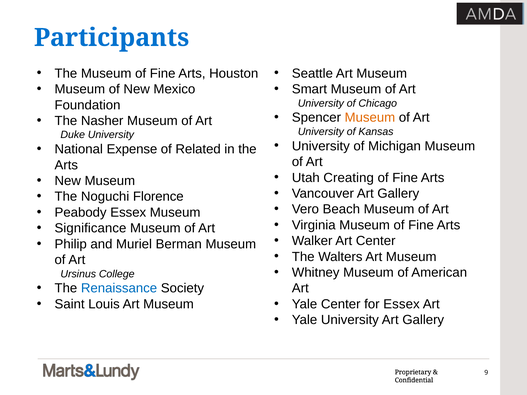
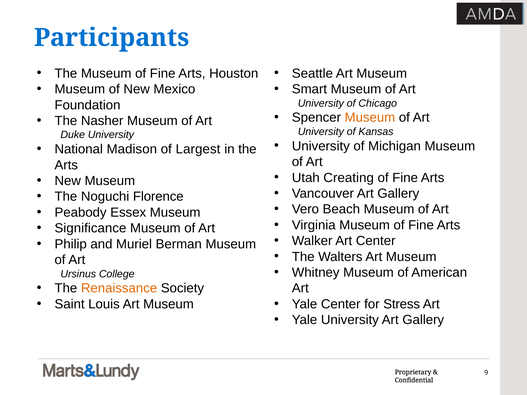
Expense: Expense -> Madison
Related: Related -> Largest
Renaissance colour: blue -> orange
for Essex: Essex -> Stress
